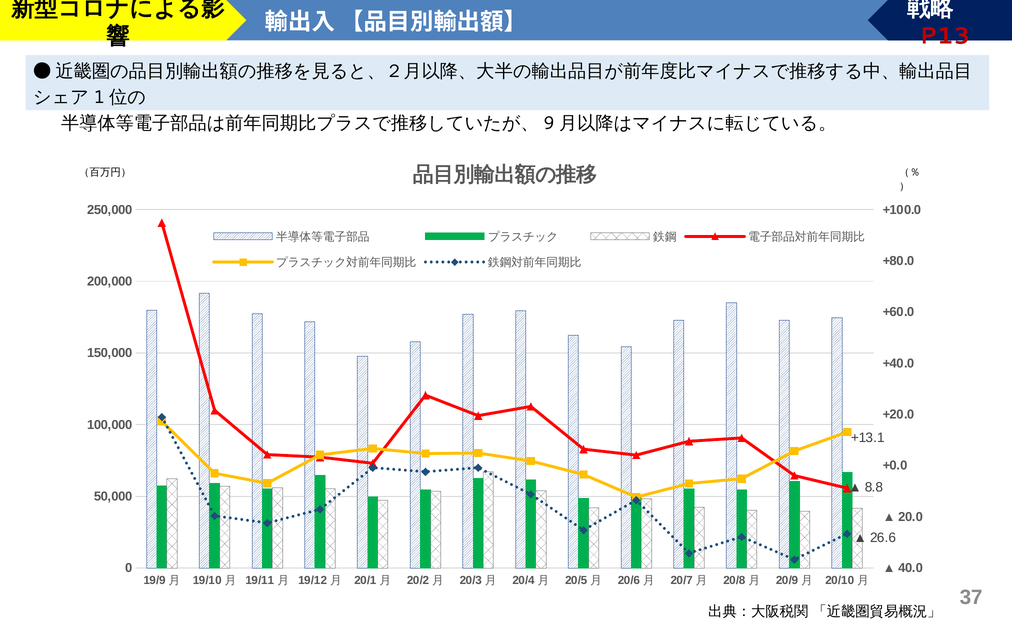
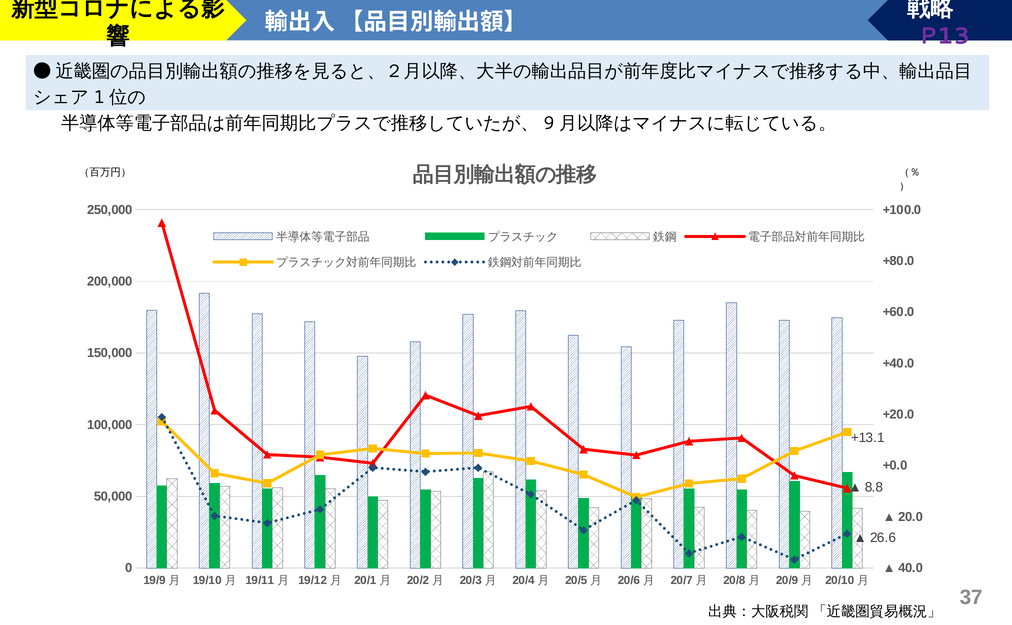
P13 colour: red -> purple
